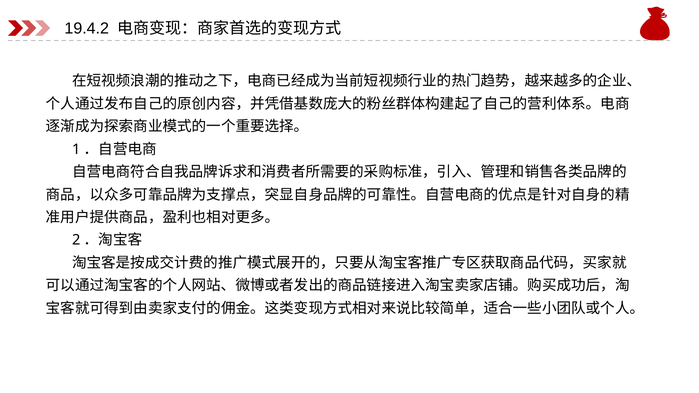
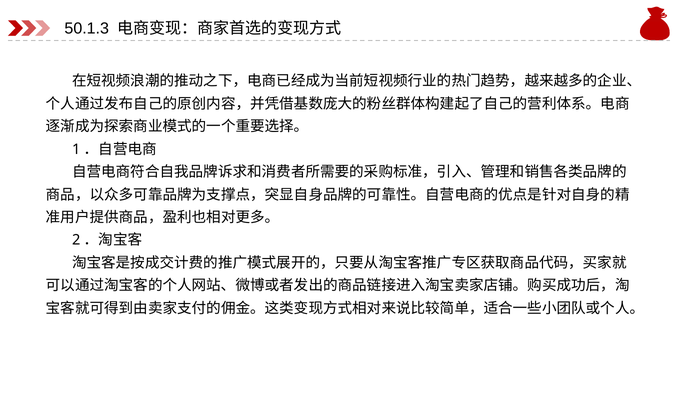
19.4.2: 19.4.2 -> 50.1.3
